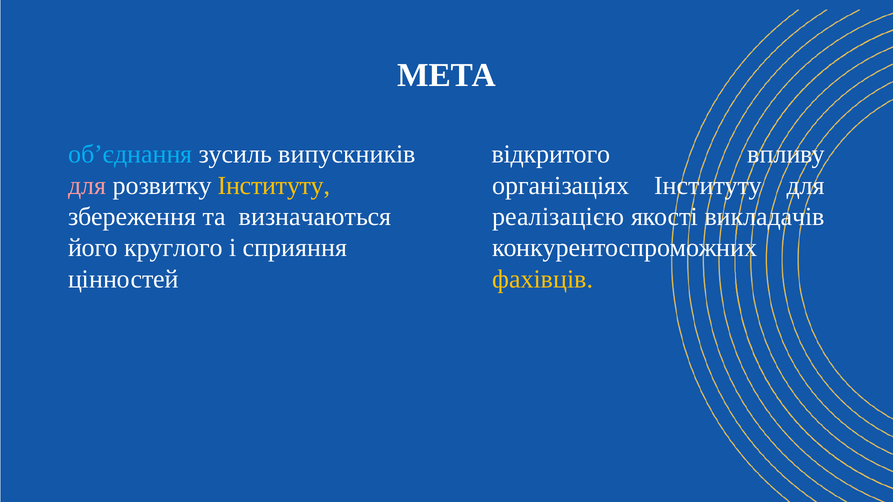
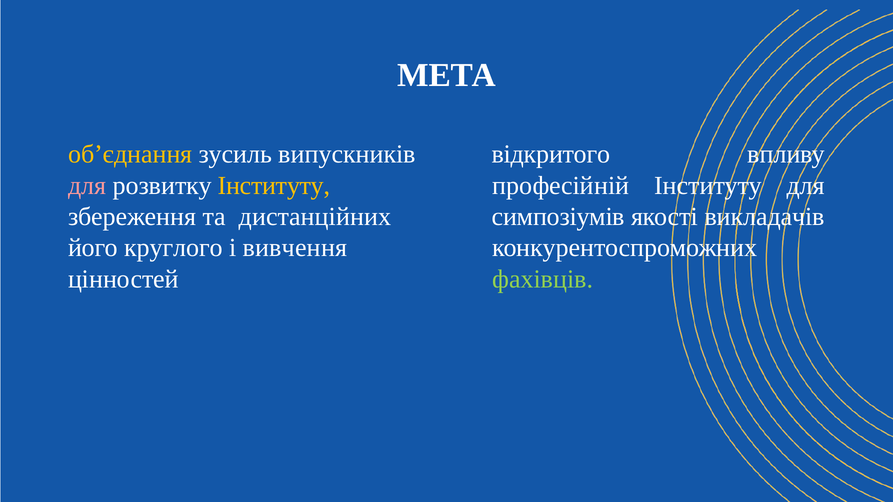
об’єднання colour: light blue -> yellow
організаціях: організаціях -> професійній
визначаються: визначаються -> дистанційних
реалізацією: реалізацією -> симпозіумів
сприяння: сприяння -> вивчення
фахівців colour: yellow -> light green
